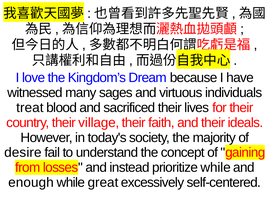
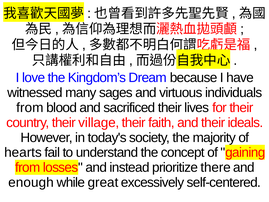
treat at (30, 108): treat -> from
desire: desire -> hearts
prioritize while: while -> there
